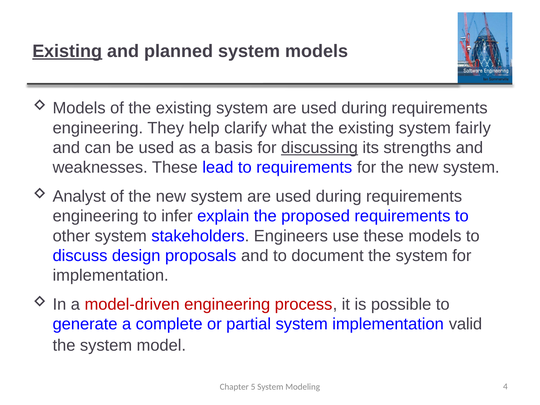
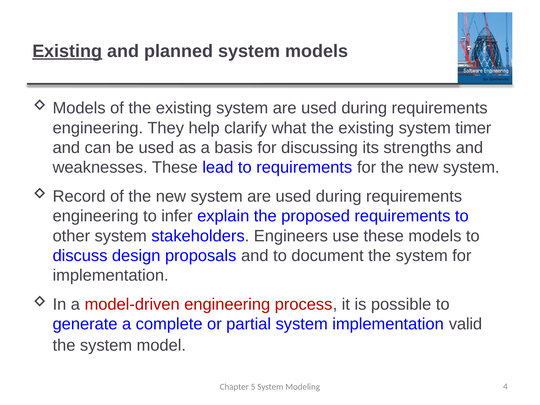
fairly: fairly -> timer
discussing underline: present -> none
Analyst: Analyst -> Record
